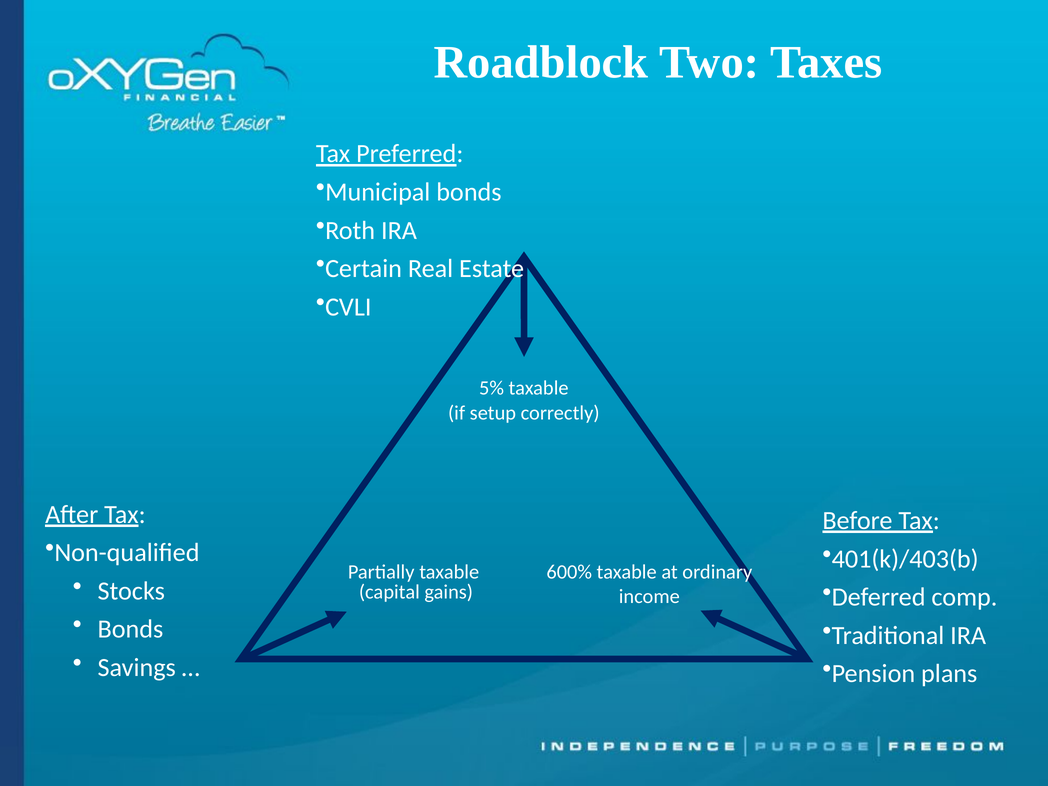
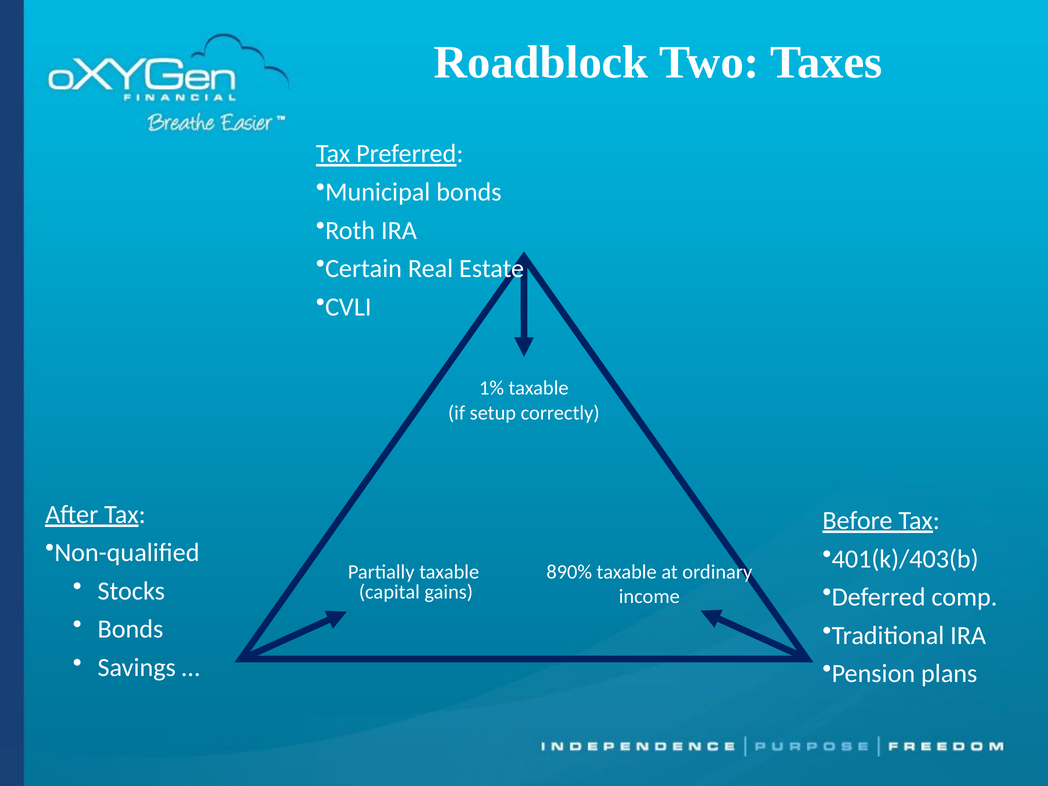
5%: 5% -> 1%
600%: 600% -> 890%
